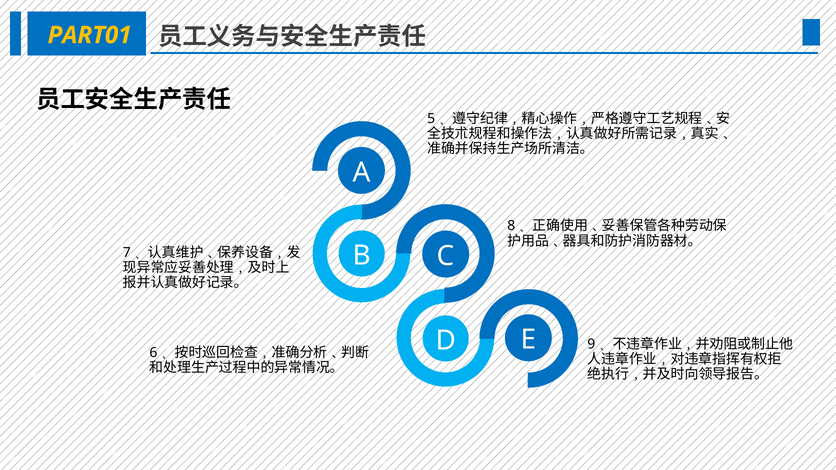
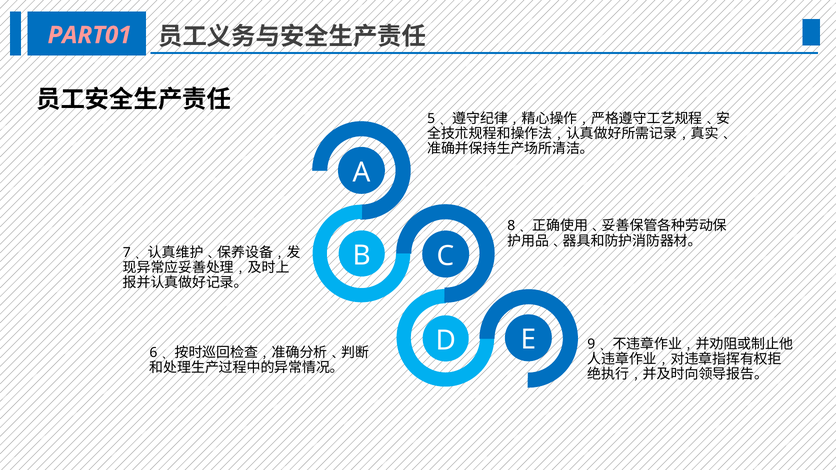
PART01 colour: yellow -> pink
